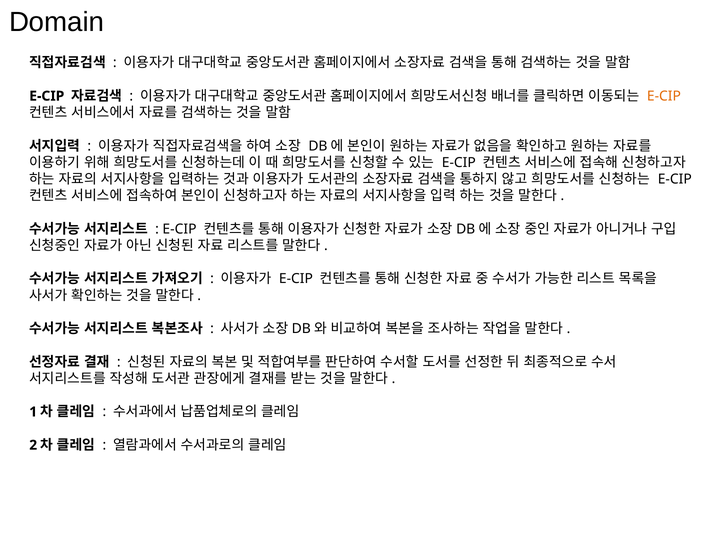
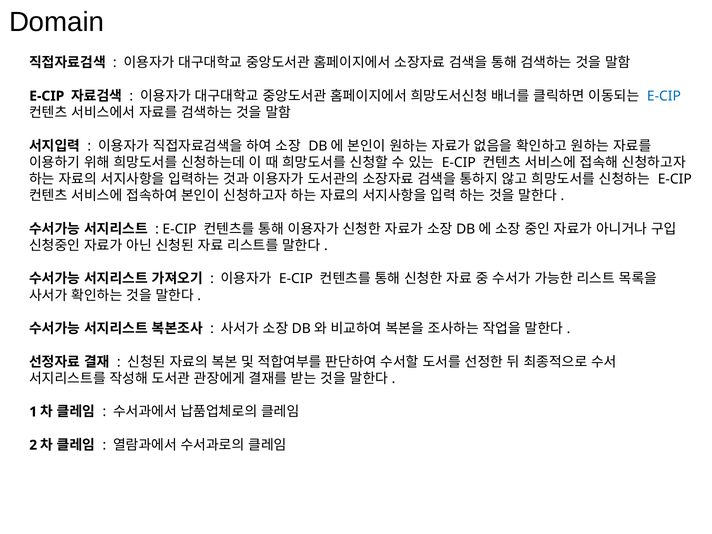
E-CIP at (664, 96) colour: orange -> blue
